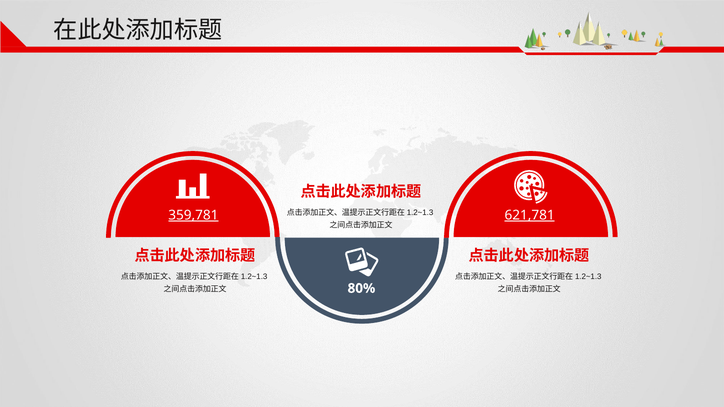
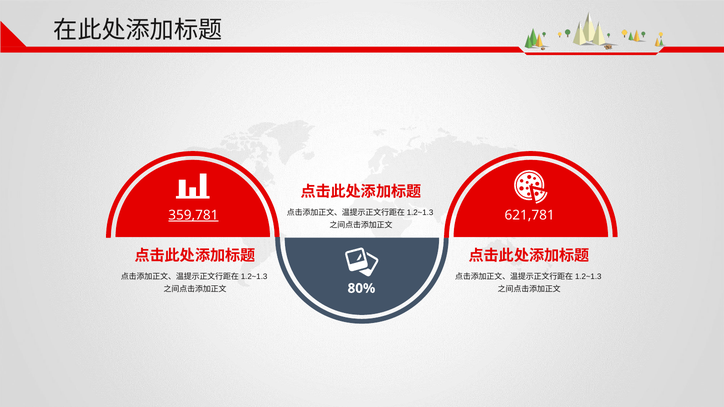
621,781 underline: present -> none
